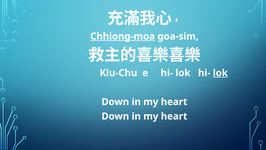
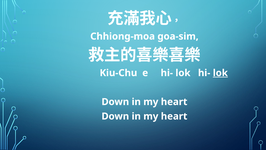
Chhiong-moa underline: present -> none
